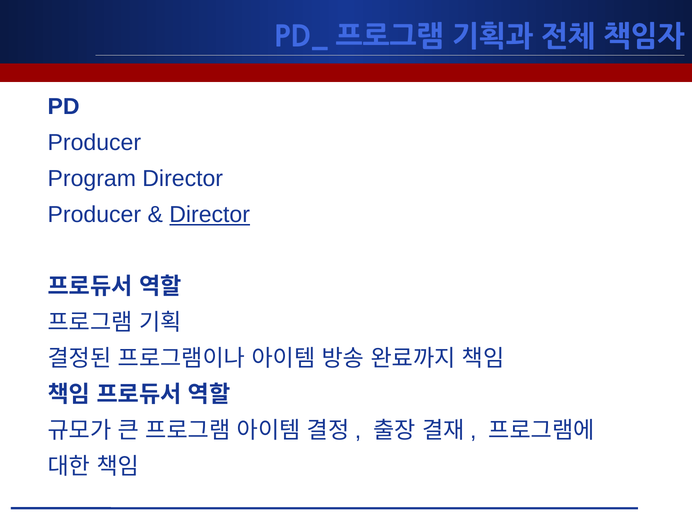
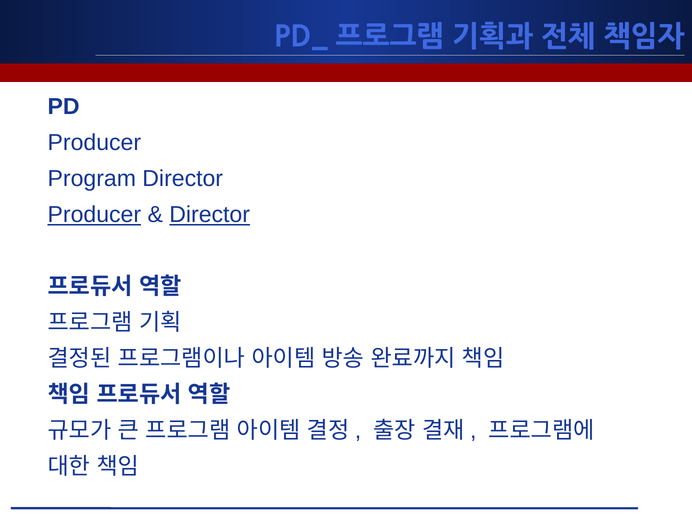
Producer at (94, 215) underline: none -> present
